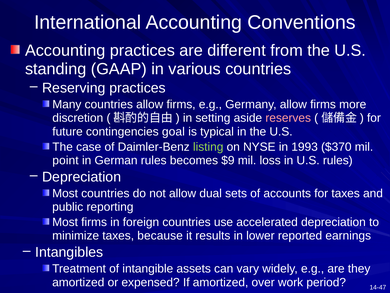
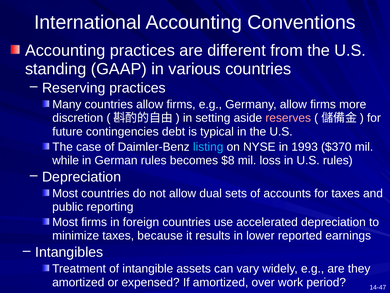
goal: goal -> debt
listing colour: light green -> light blue
point: point -> while
$9: $9 -> $8
